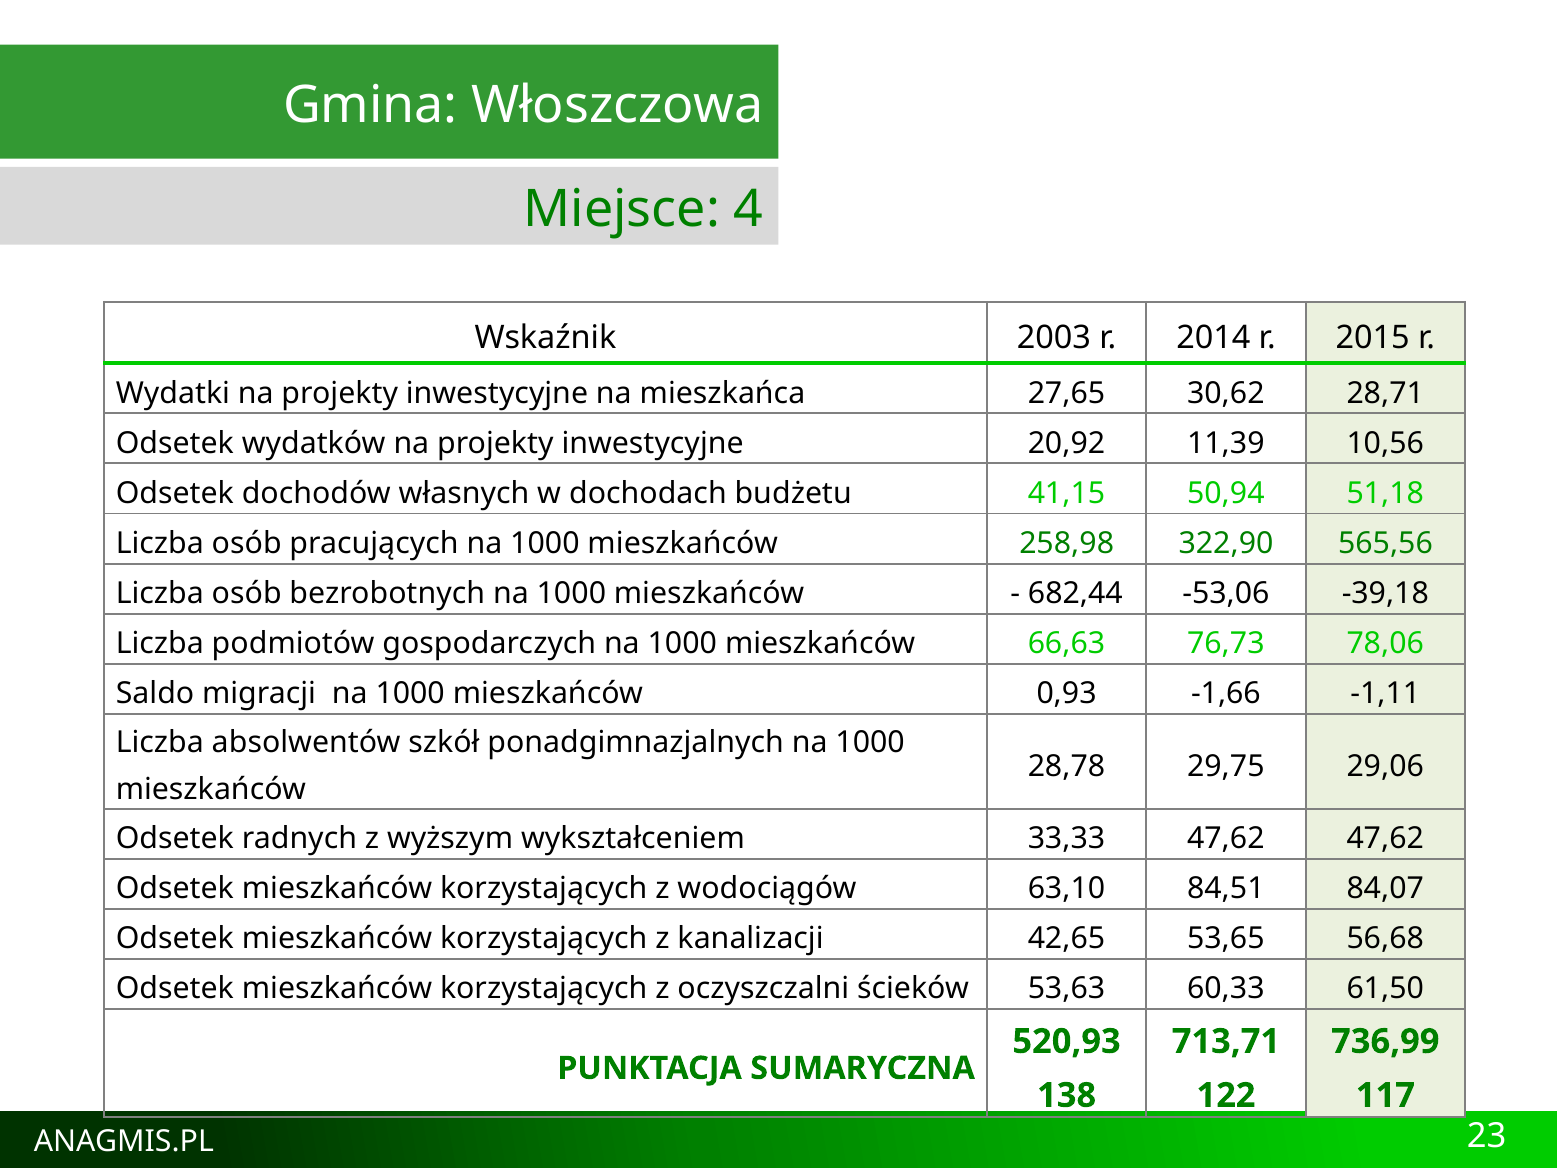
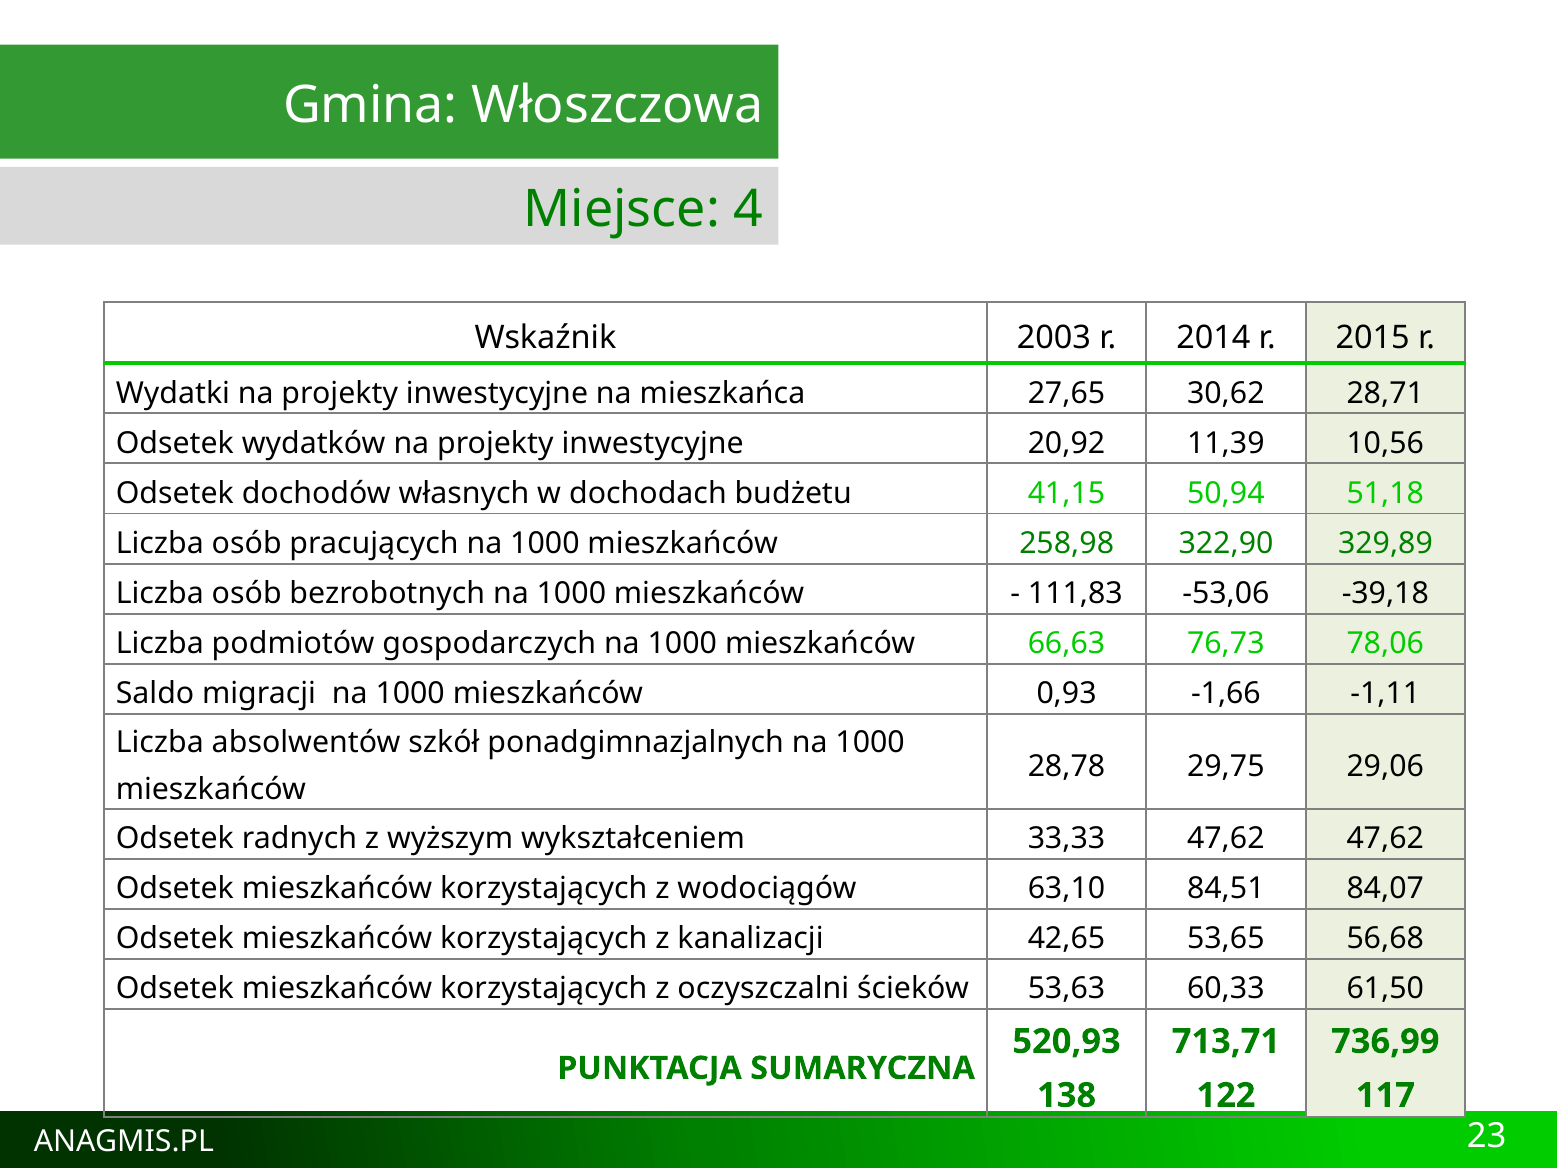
565,56: 565,56 -> 329,89
682,44: 682,44 -> 111,83
